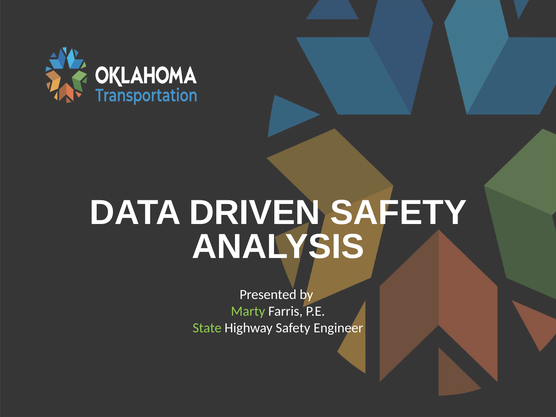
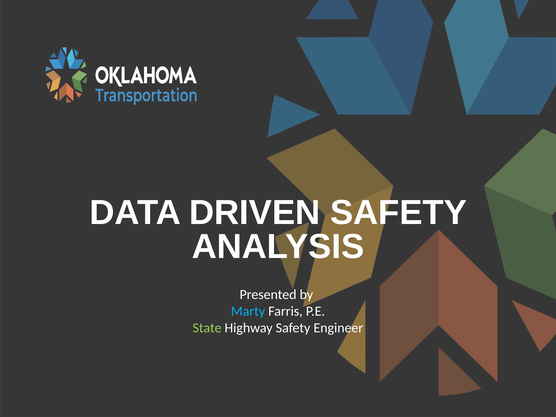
Marty colour: light green -> light blue
